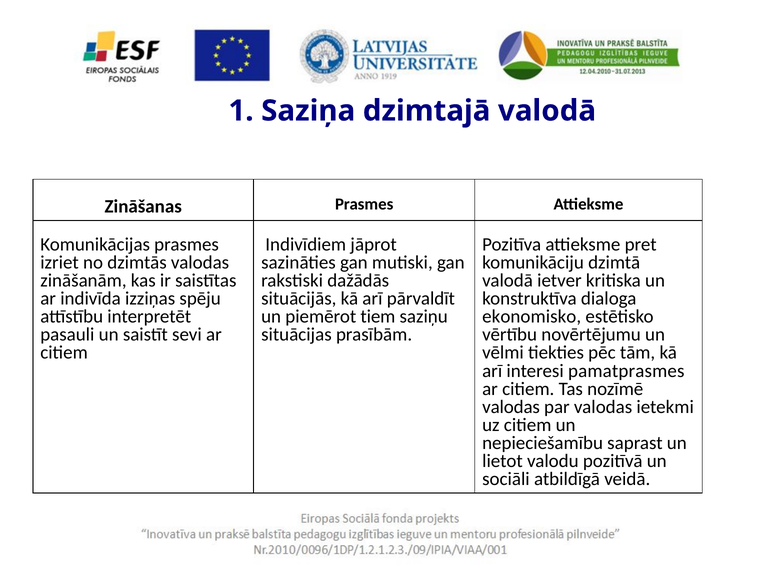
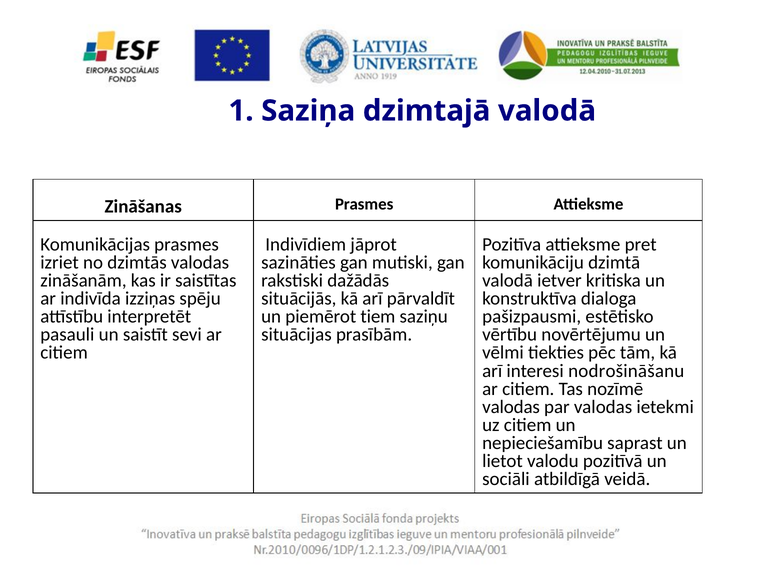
ekonomisko: ekonomisko -> pašizpausmi
pamatprasmes: pamatprasmes -> nodrošināšanu
